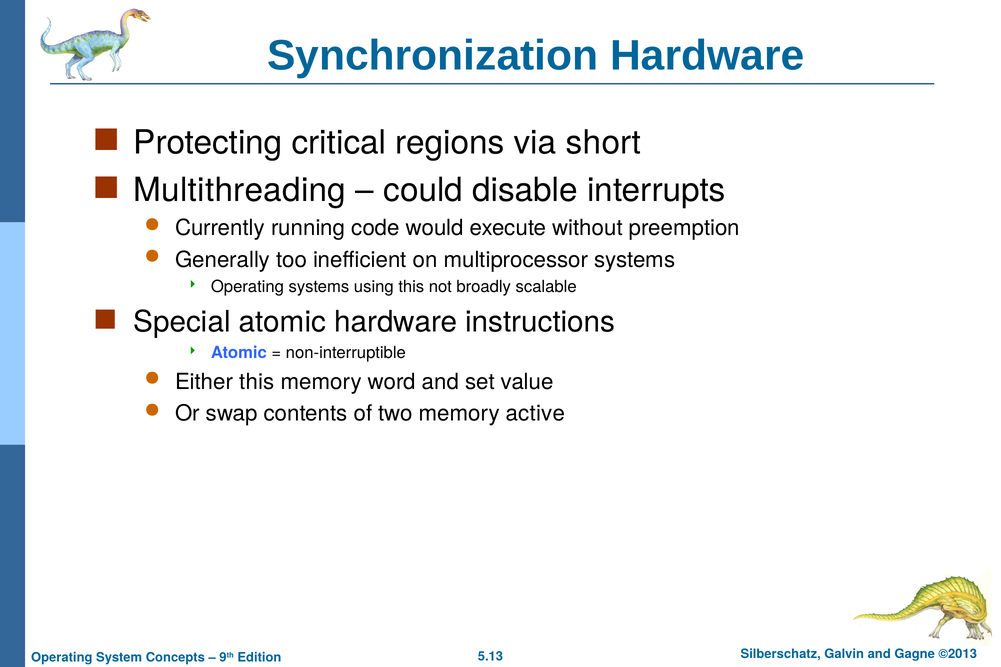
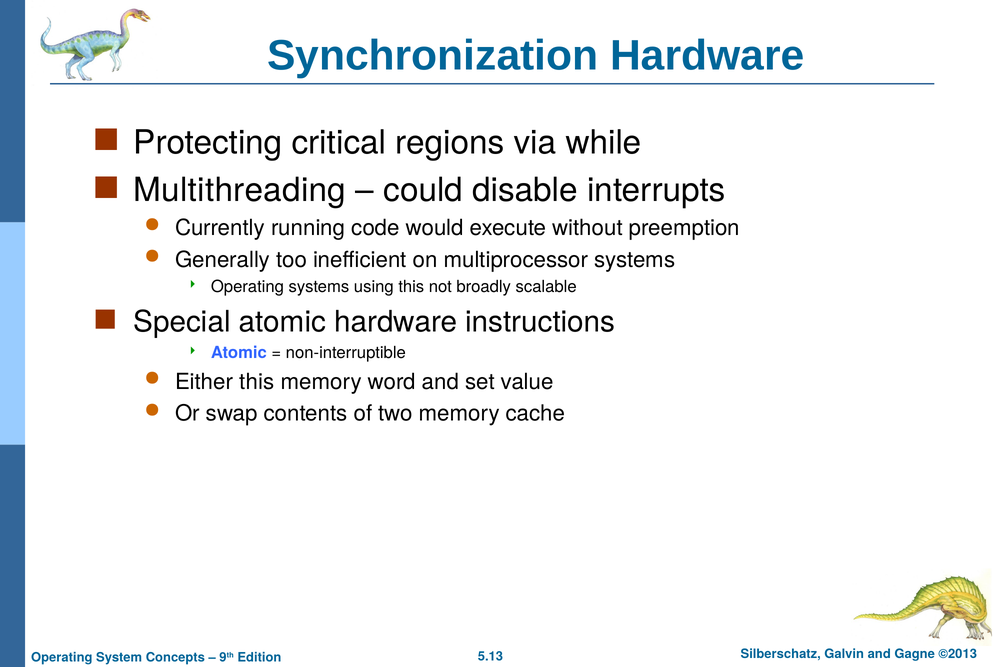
short: short -> while
active: active -> cache
